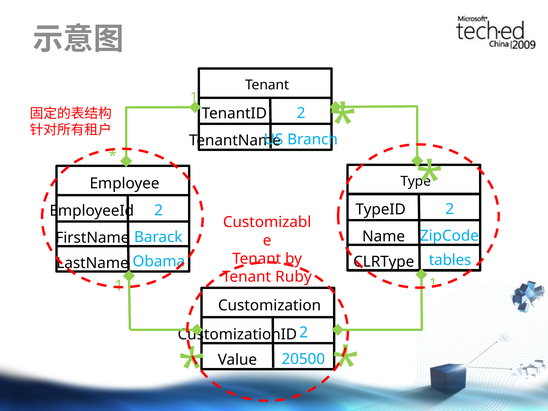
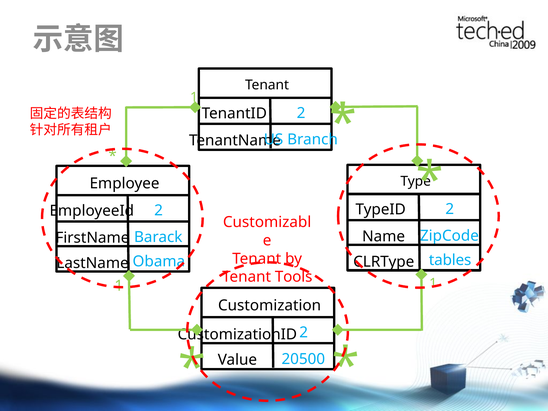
Ruby: Ruby -> Tools
